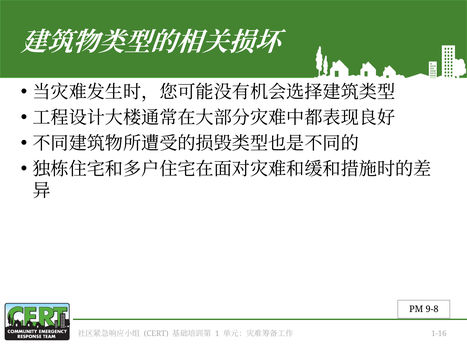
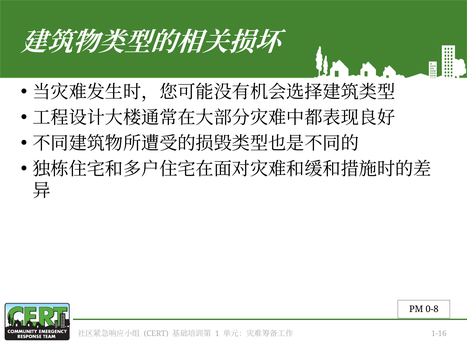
9-8: 9-8 -> 0-8
